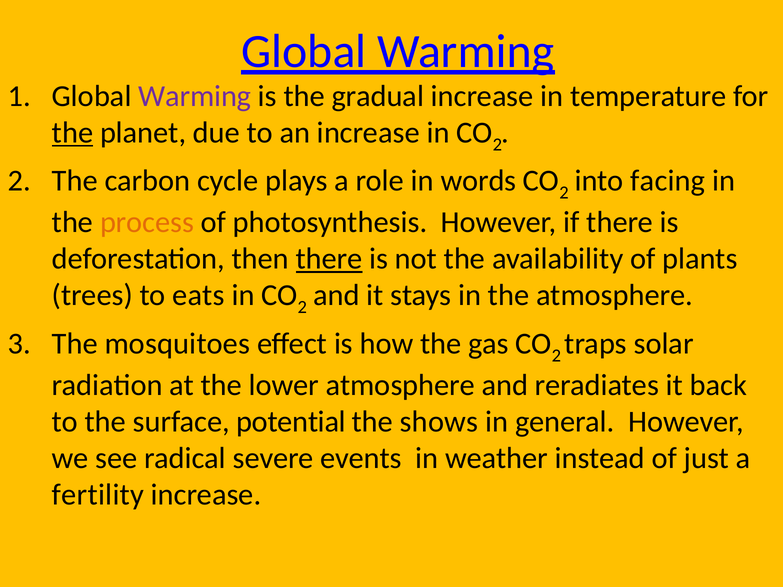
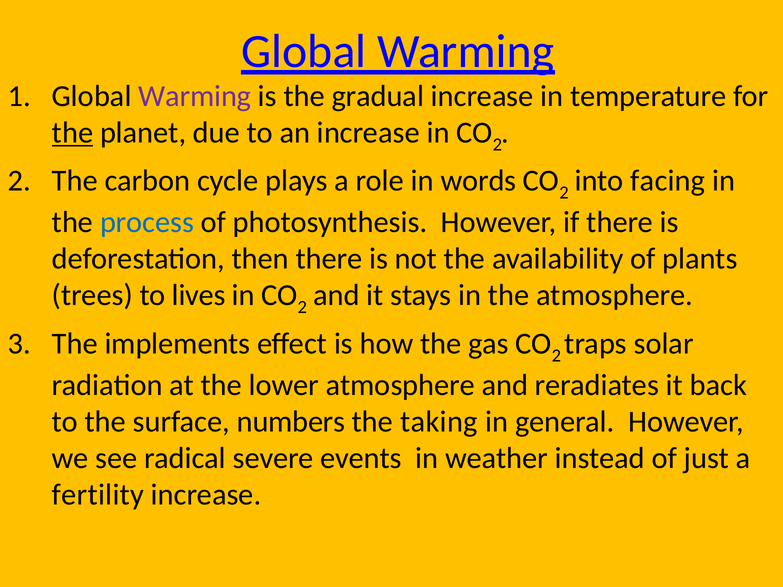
process colour: orange -> blue
there at (329, 259) underline: present -> none
eats: eats -> lives
mosquitoes: mosquitoes -> implements
potential: potential -> numbers
shows: shows -> taking
